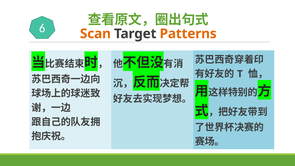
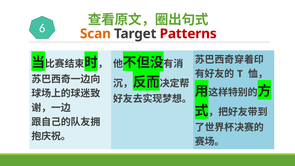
Patterns colour: orange -> red
